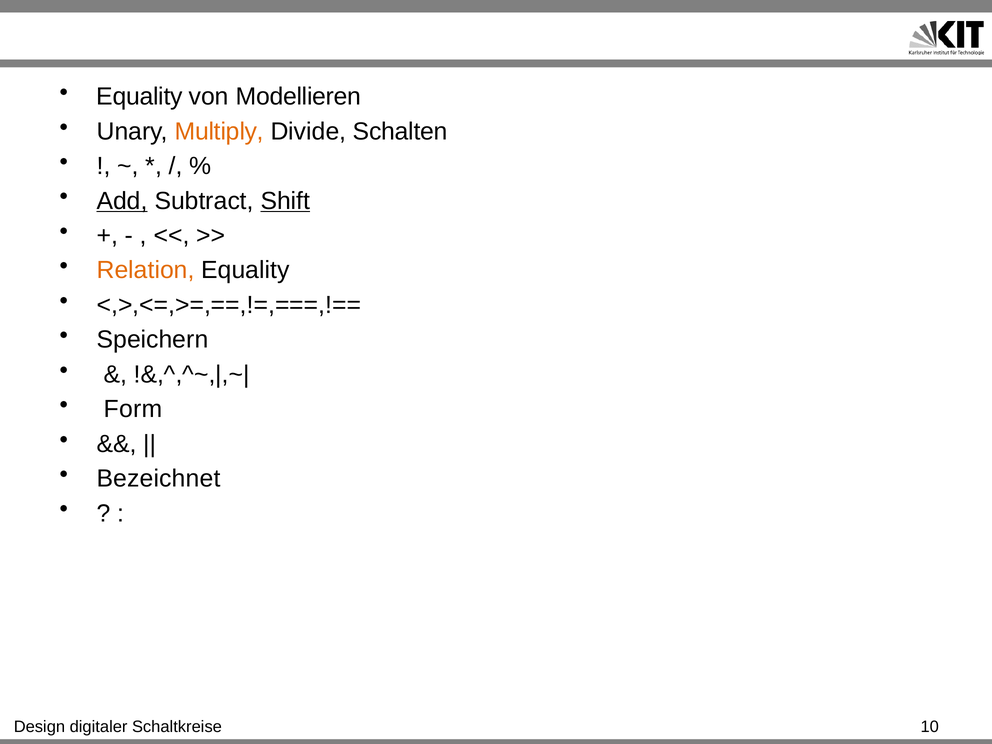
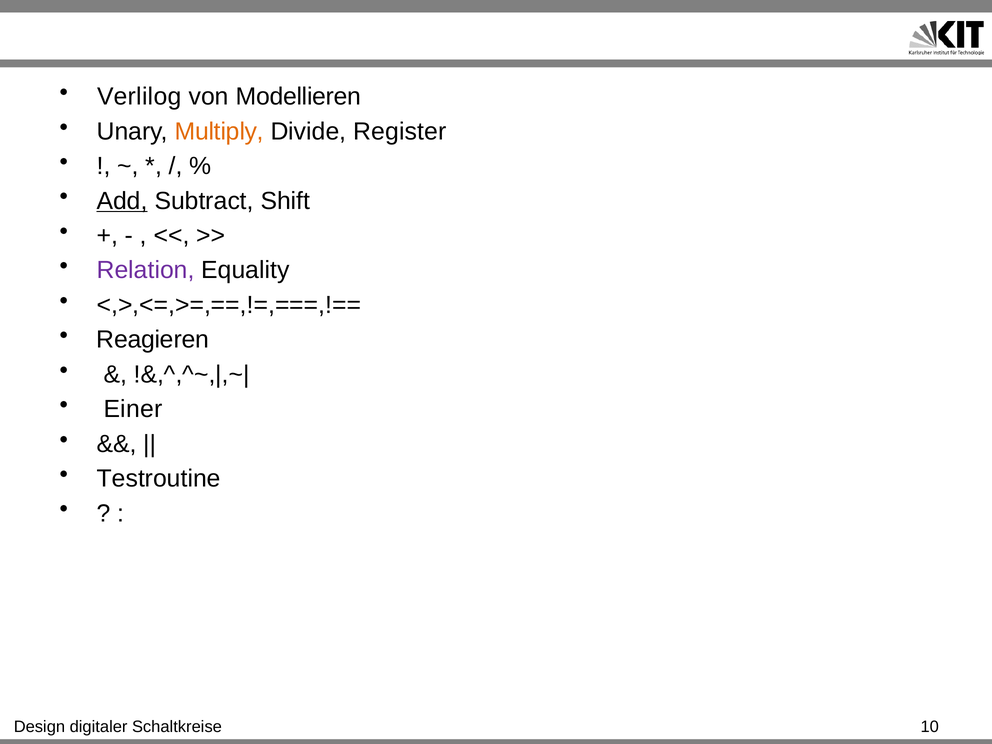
Equality at (140, 97): Equality -> Verlilog
Schalten: Schalten -> Register
Shift underline: present -> none
Relation colour: orange -> purple
Speichern: Speichern -> Reagieren
Form: Form -> Einer
Bezeichnet: Bezeichnet -> Testroutine
